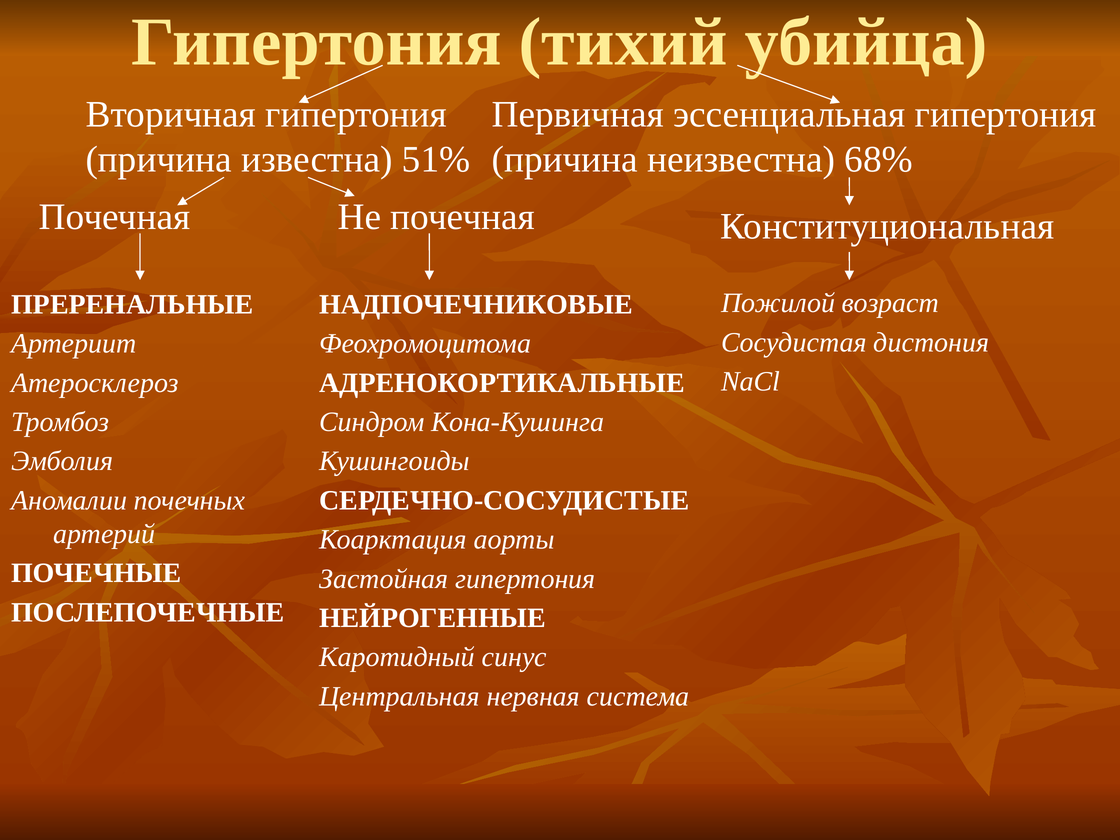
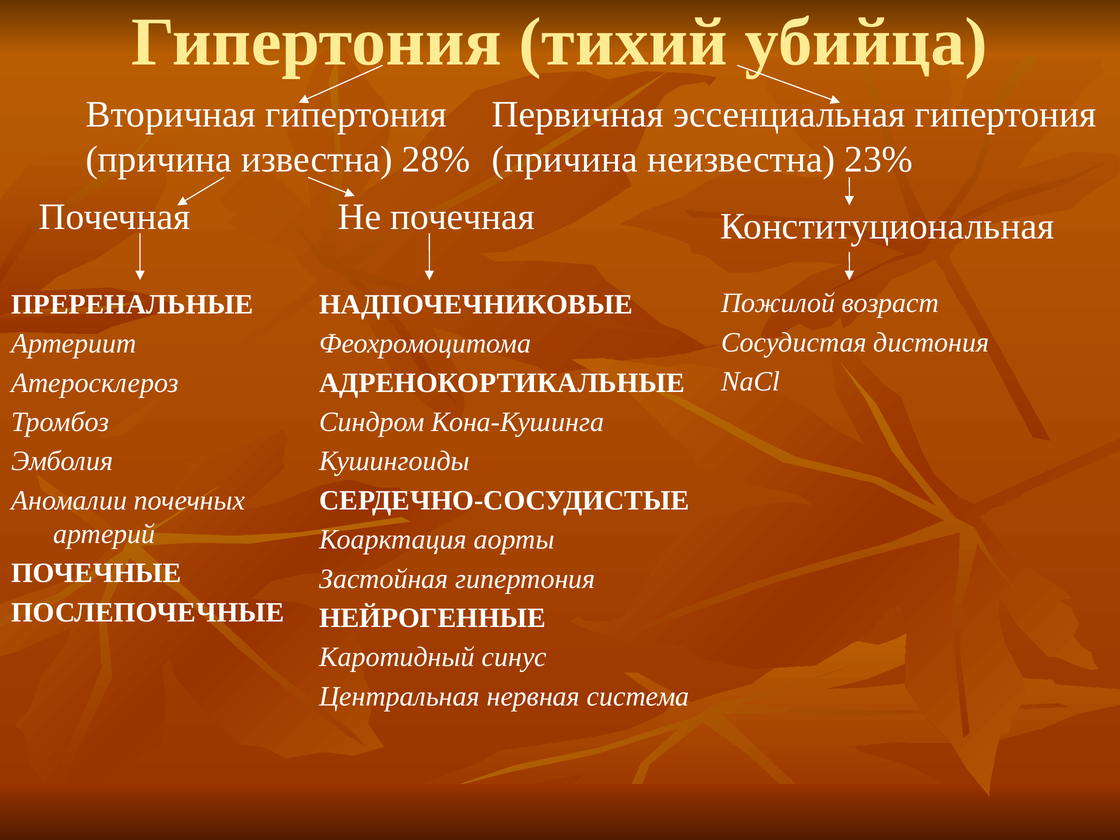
51%: 51% -> 28%
68%: 68% -> 23%
